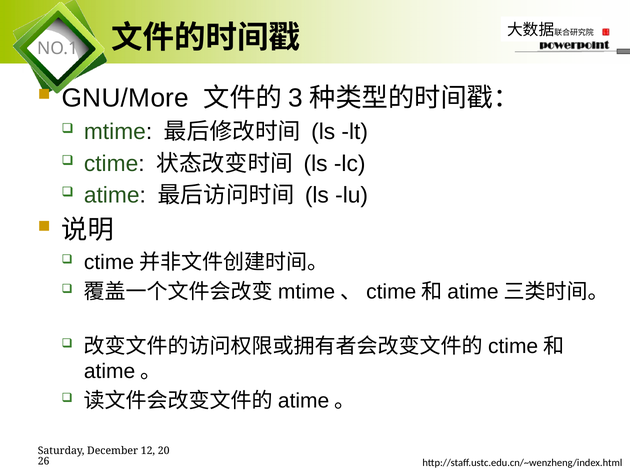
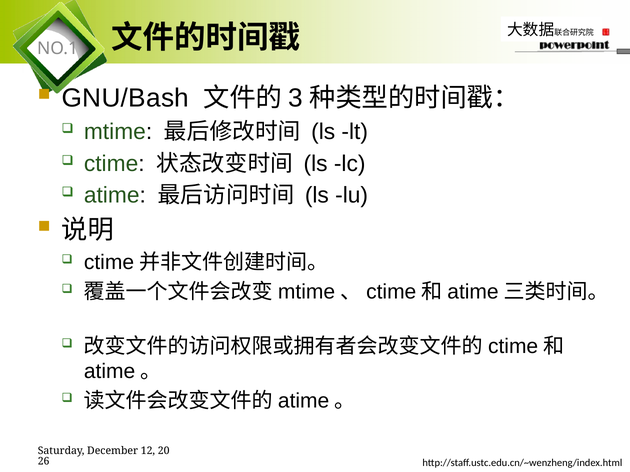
GNU/More: GNU/More -> GNU/Bash
